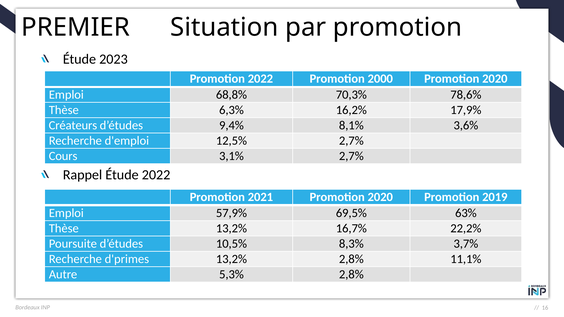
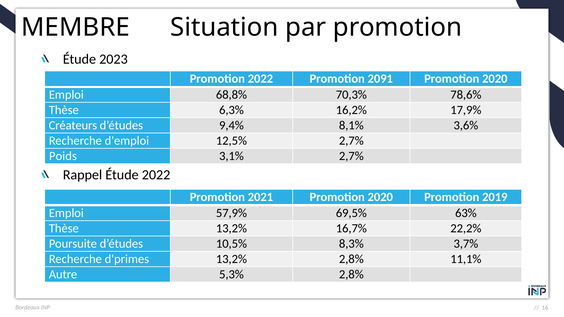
PREMIER: PREMIER -> MEMBRE
2000: 2000 -> 2091
Cours: Cours -> Poids
